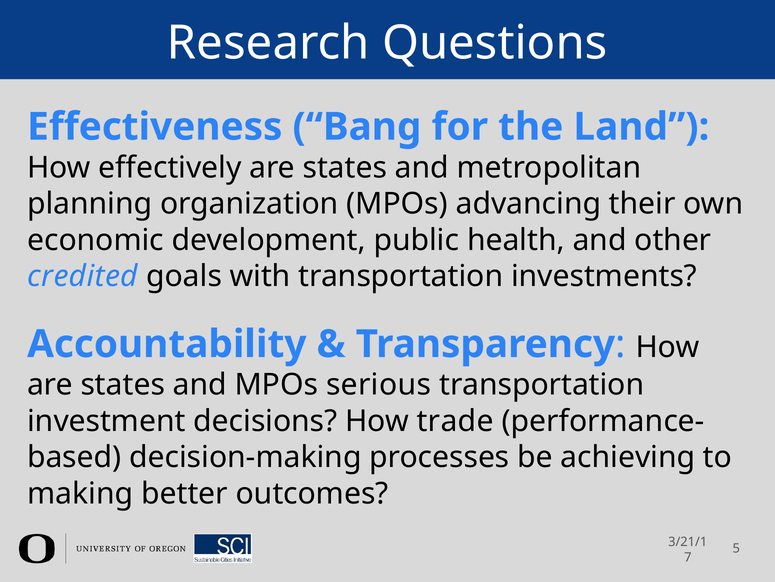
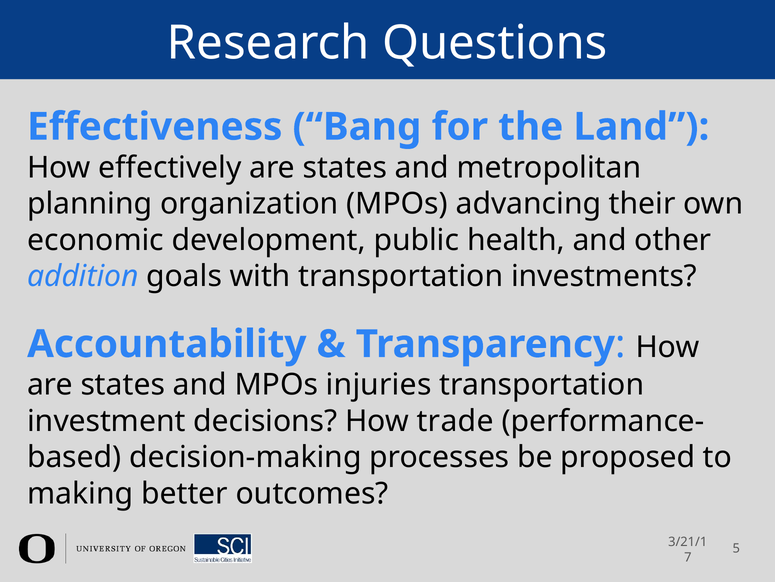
credited: credited -> addition
serious: serious -> injuries
achieving: achieving -> proposed
